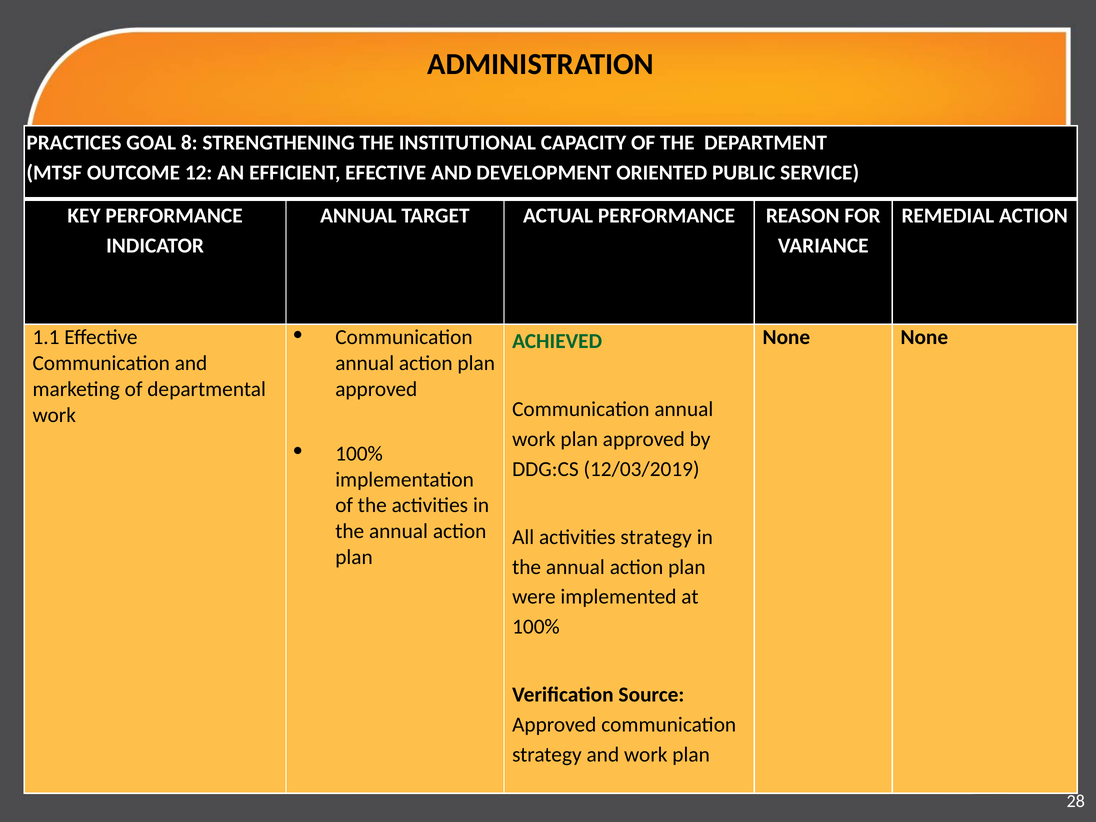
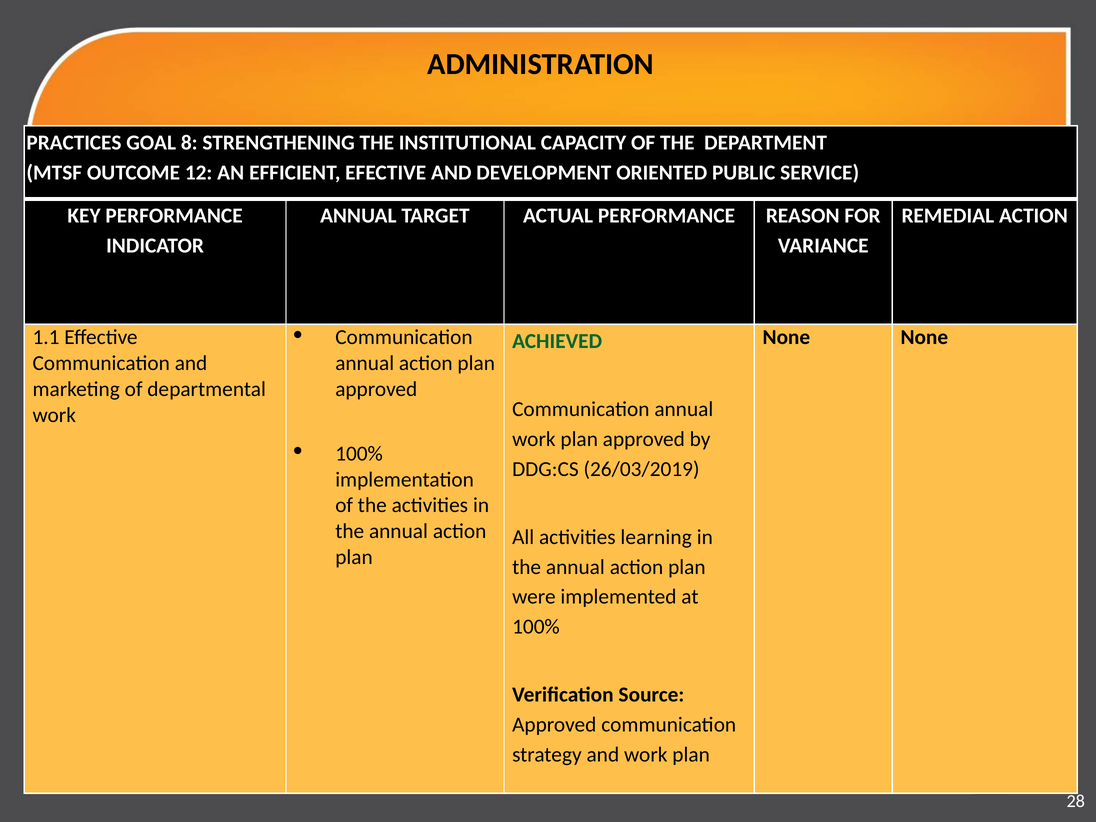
12/03/2019: 12/03/2019 -> 26/03/2019
activities strategy: strategy -> learning
